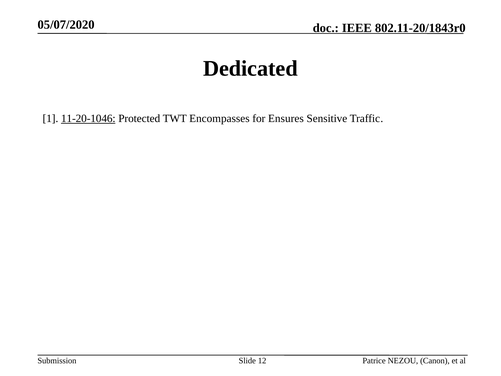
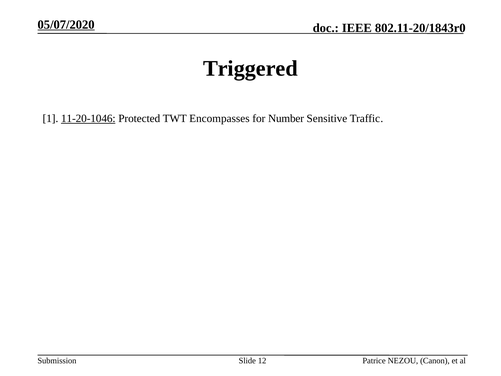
05/07/2020 underline: none -> present
Dedicated: Dedicated -> Triggered
Ensures: Ensures -> Number
